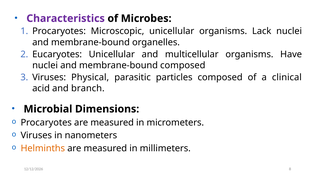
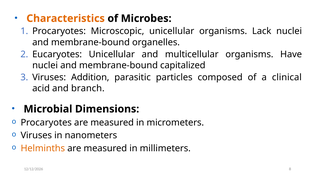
Characteristics colour: purple -> orange
membrane-bound composed: composed -> capitalized
Physical: Physical -> Addition
